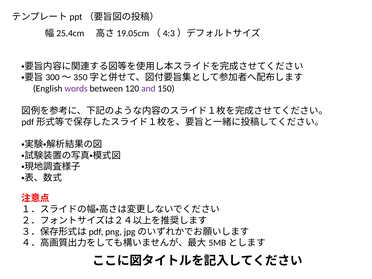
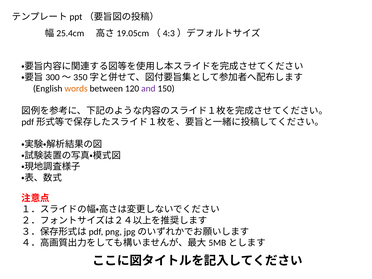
words colour: purple -> orange
